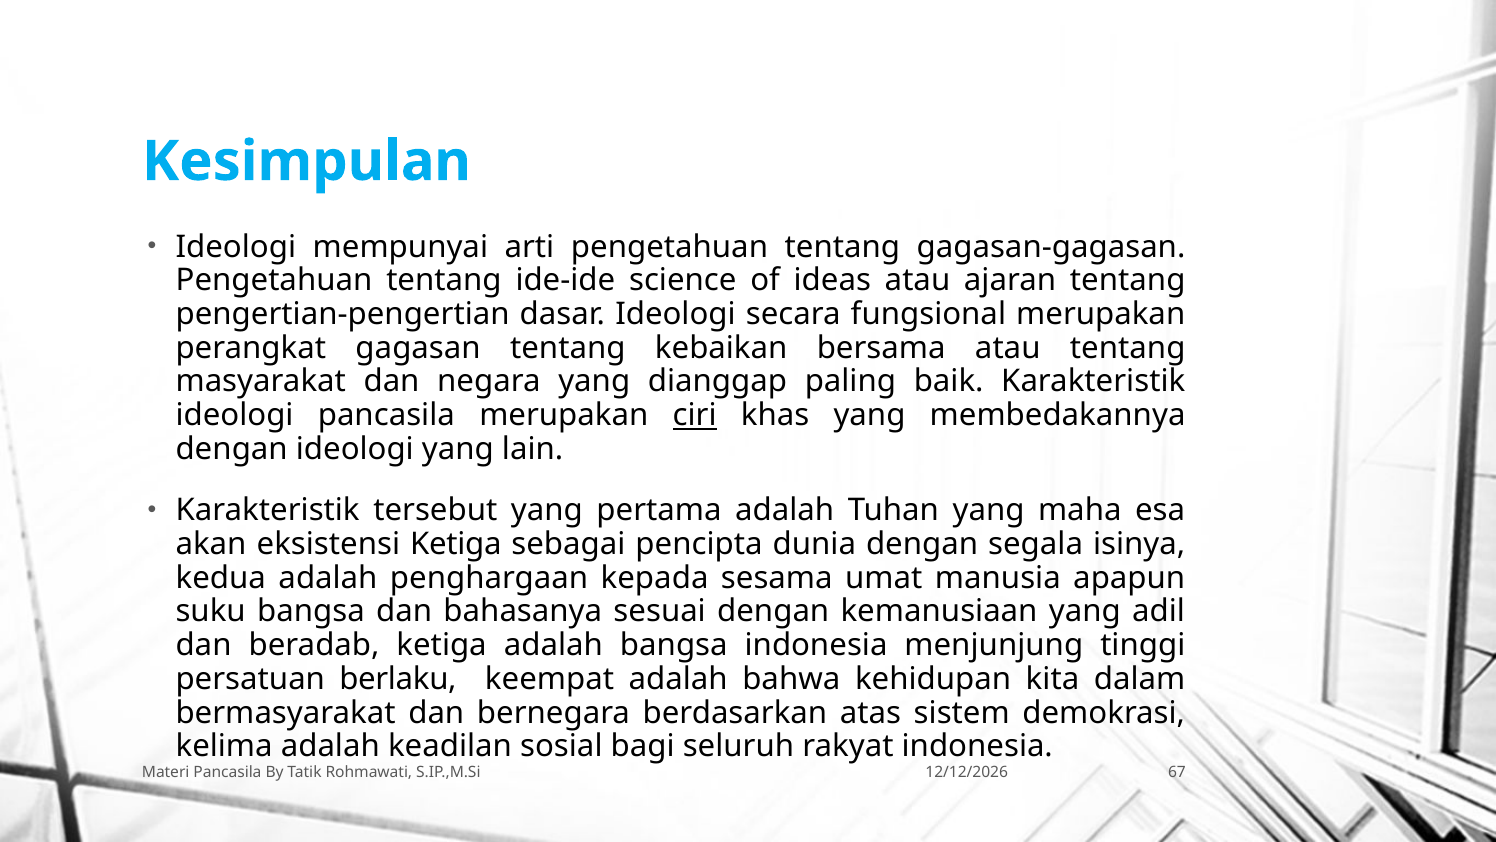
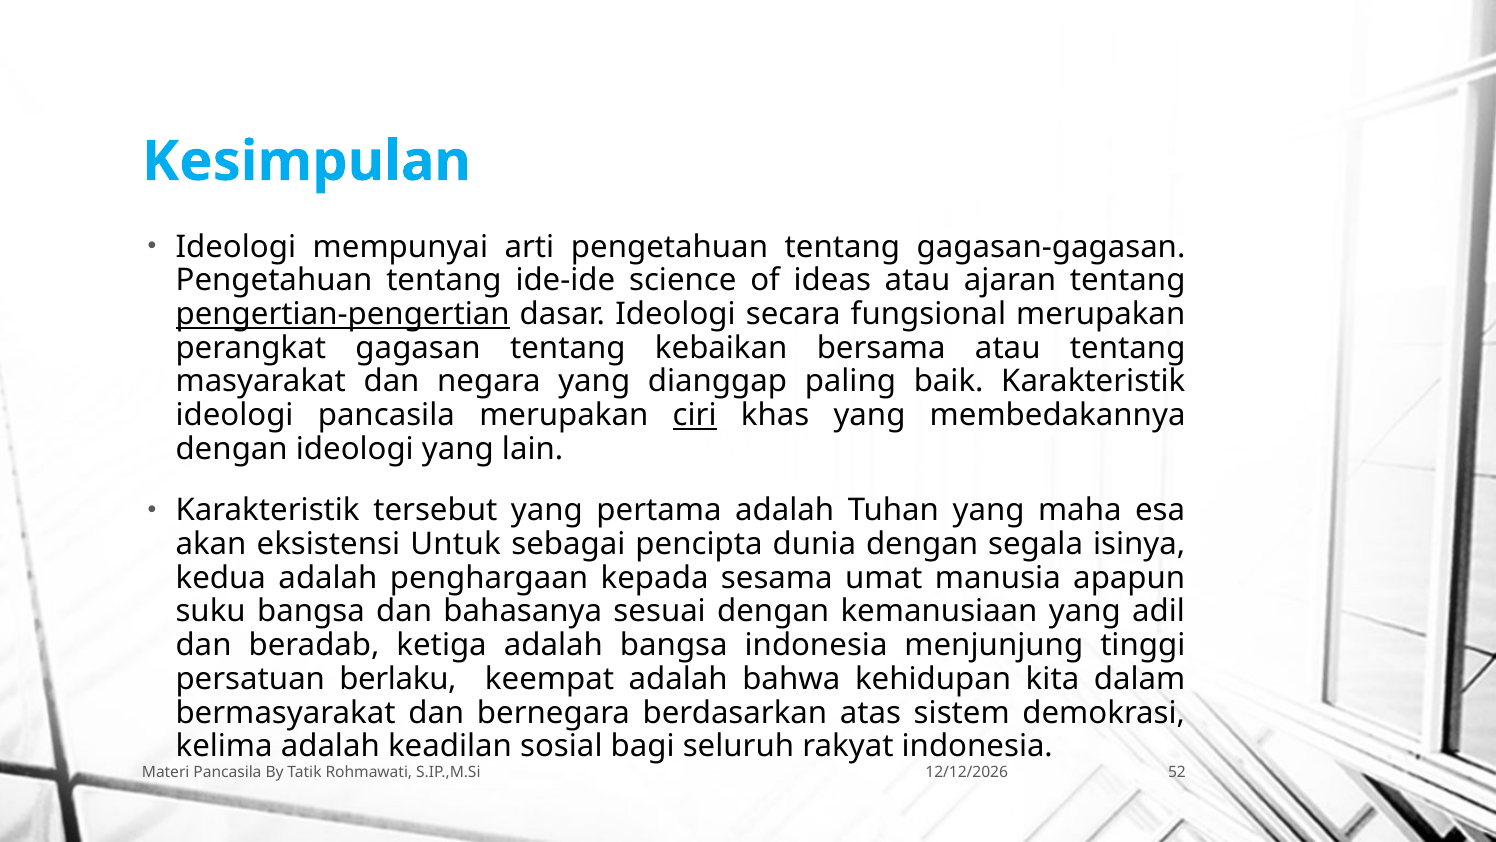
pengertian-pengertian underline: none -> present
eksistensi Ketiga: Ketiga -> Untuk
67: 67 -> 52
